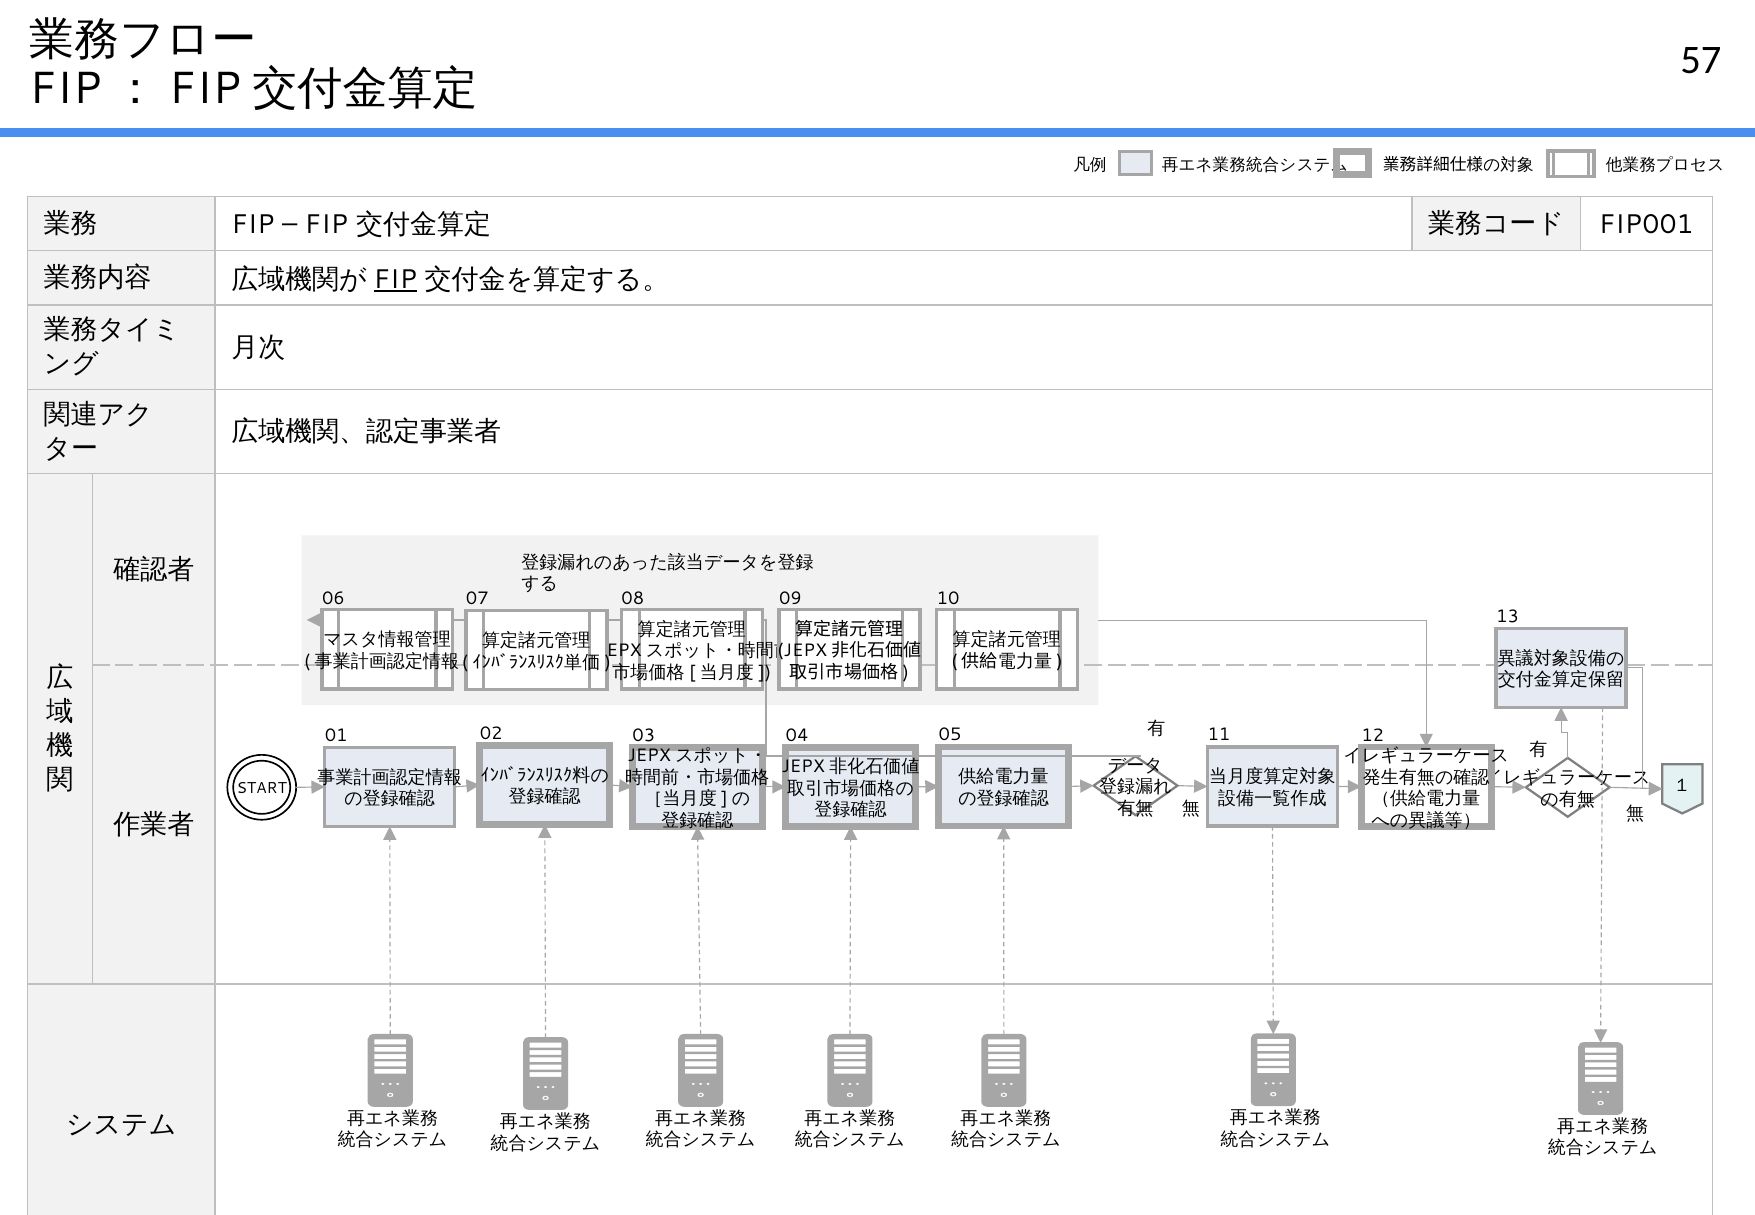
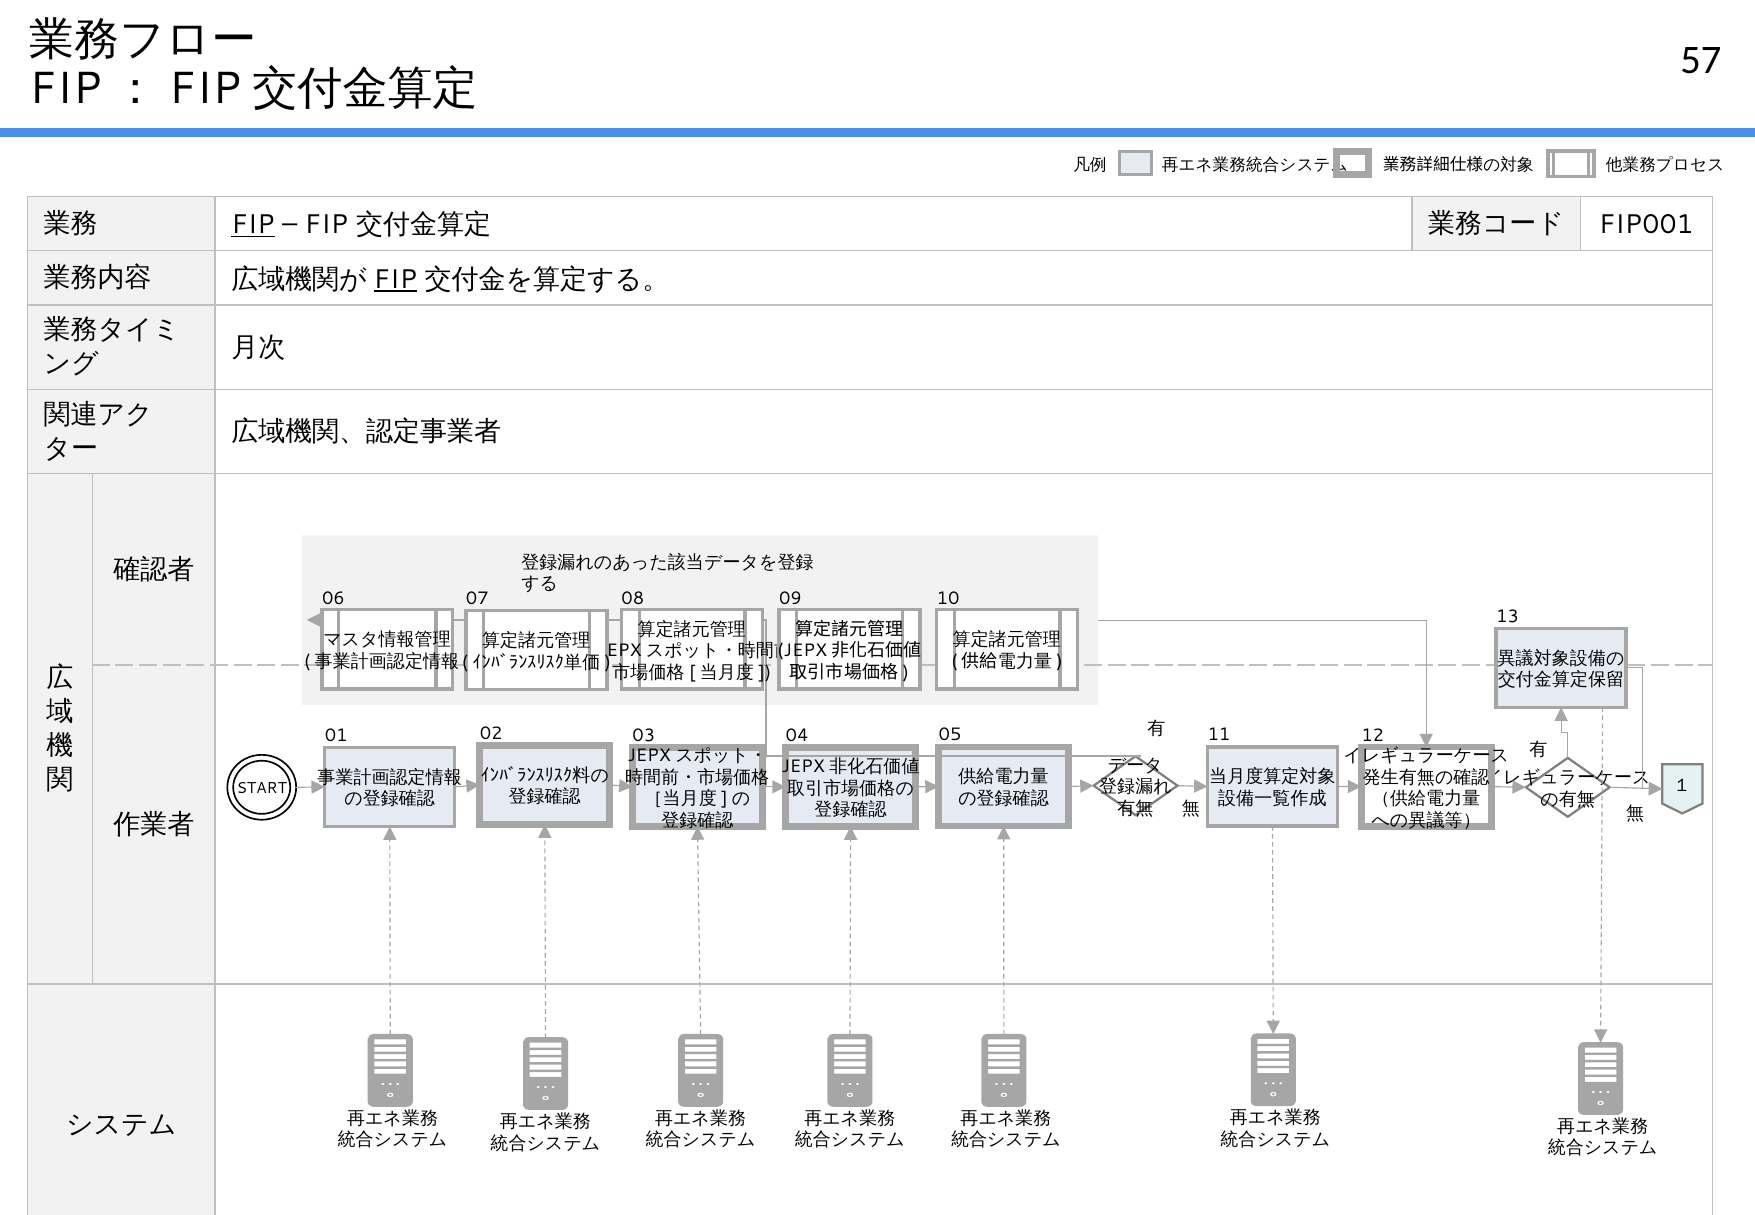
FIP at (253, 225) underline: none -> present
